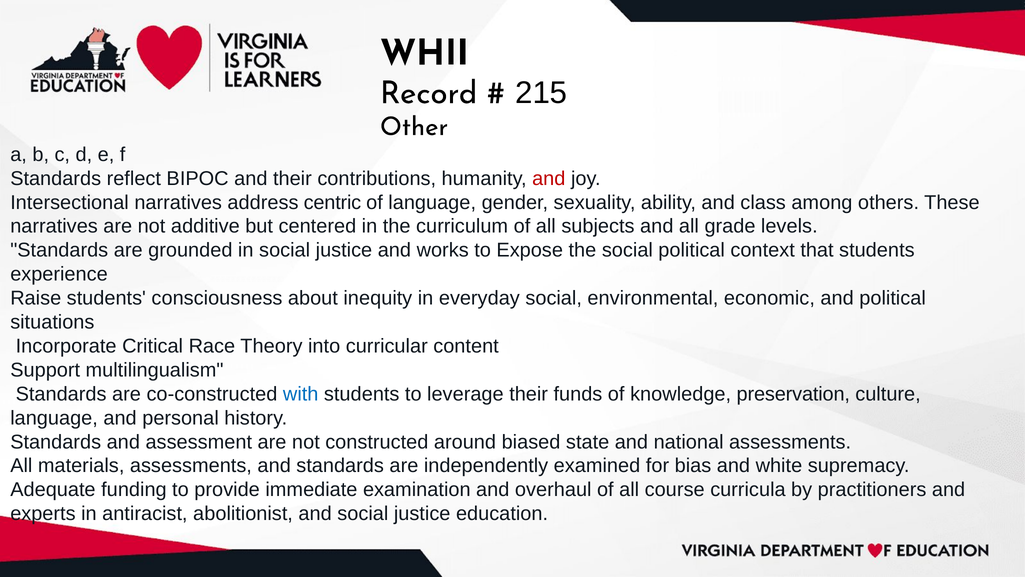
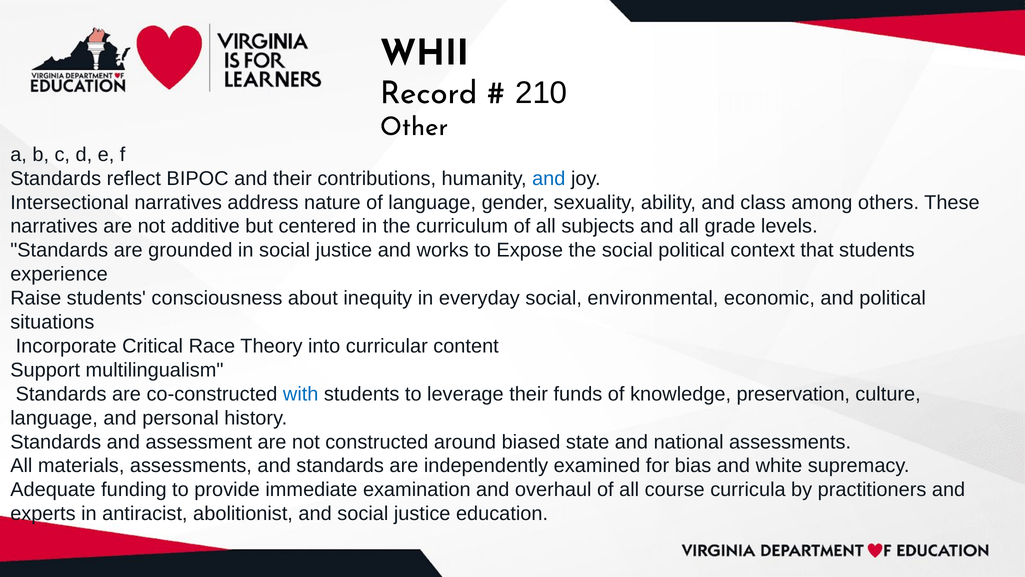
215: 215 -> 210
and at (549, 178) colour: red -> blue
centric: centric -> nature
